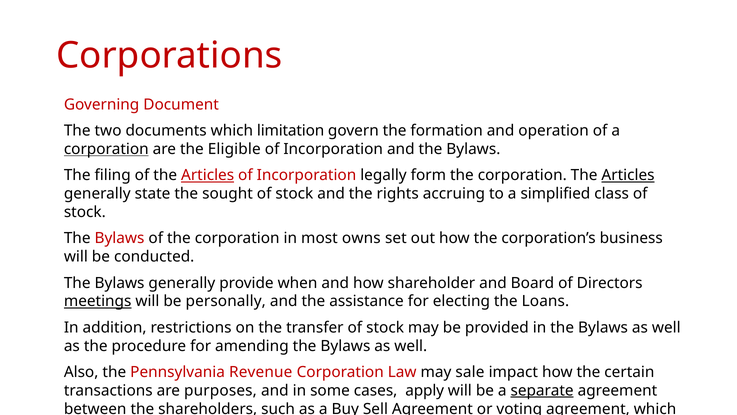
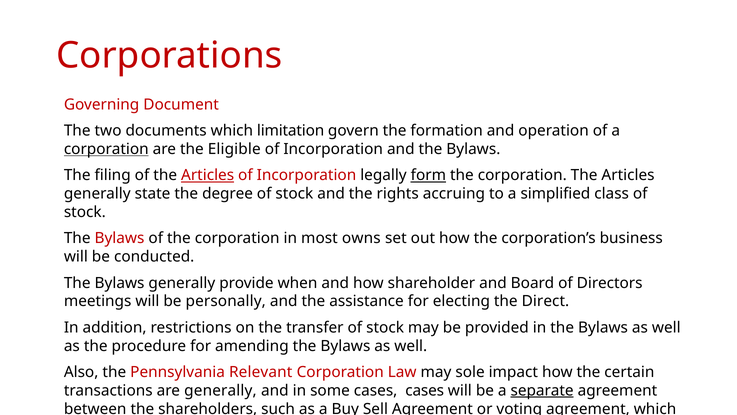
form underline: none -> present
Articles at (628, 175) underline: present -> none
sought: sought -> degree
meetings underline: present -> none
Loans: Loans -> Direct
Revenue: Revenue -> Relevant
sale: sale -> sole
are purposes: purposes -> generally
cases apply: apply -> cases
